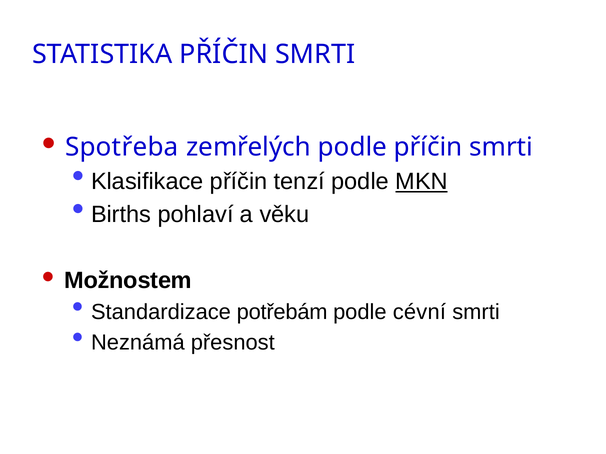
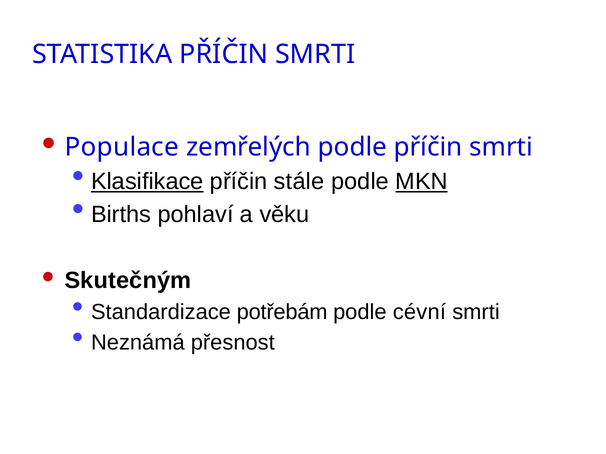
Spotřeba: Spotřeba -> Populace
Klasifikace underline: none -> present
tenzí: tenzí -> stále
Možnostem: Možnostem -> Skutečným
